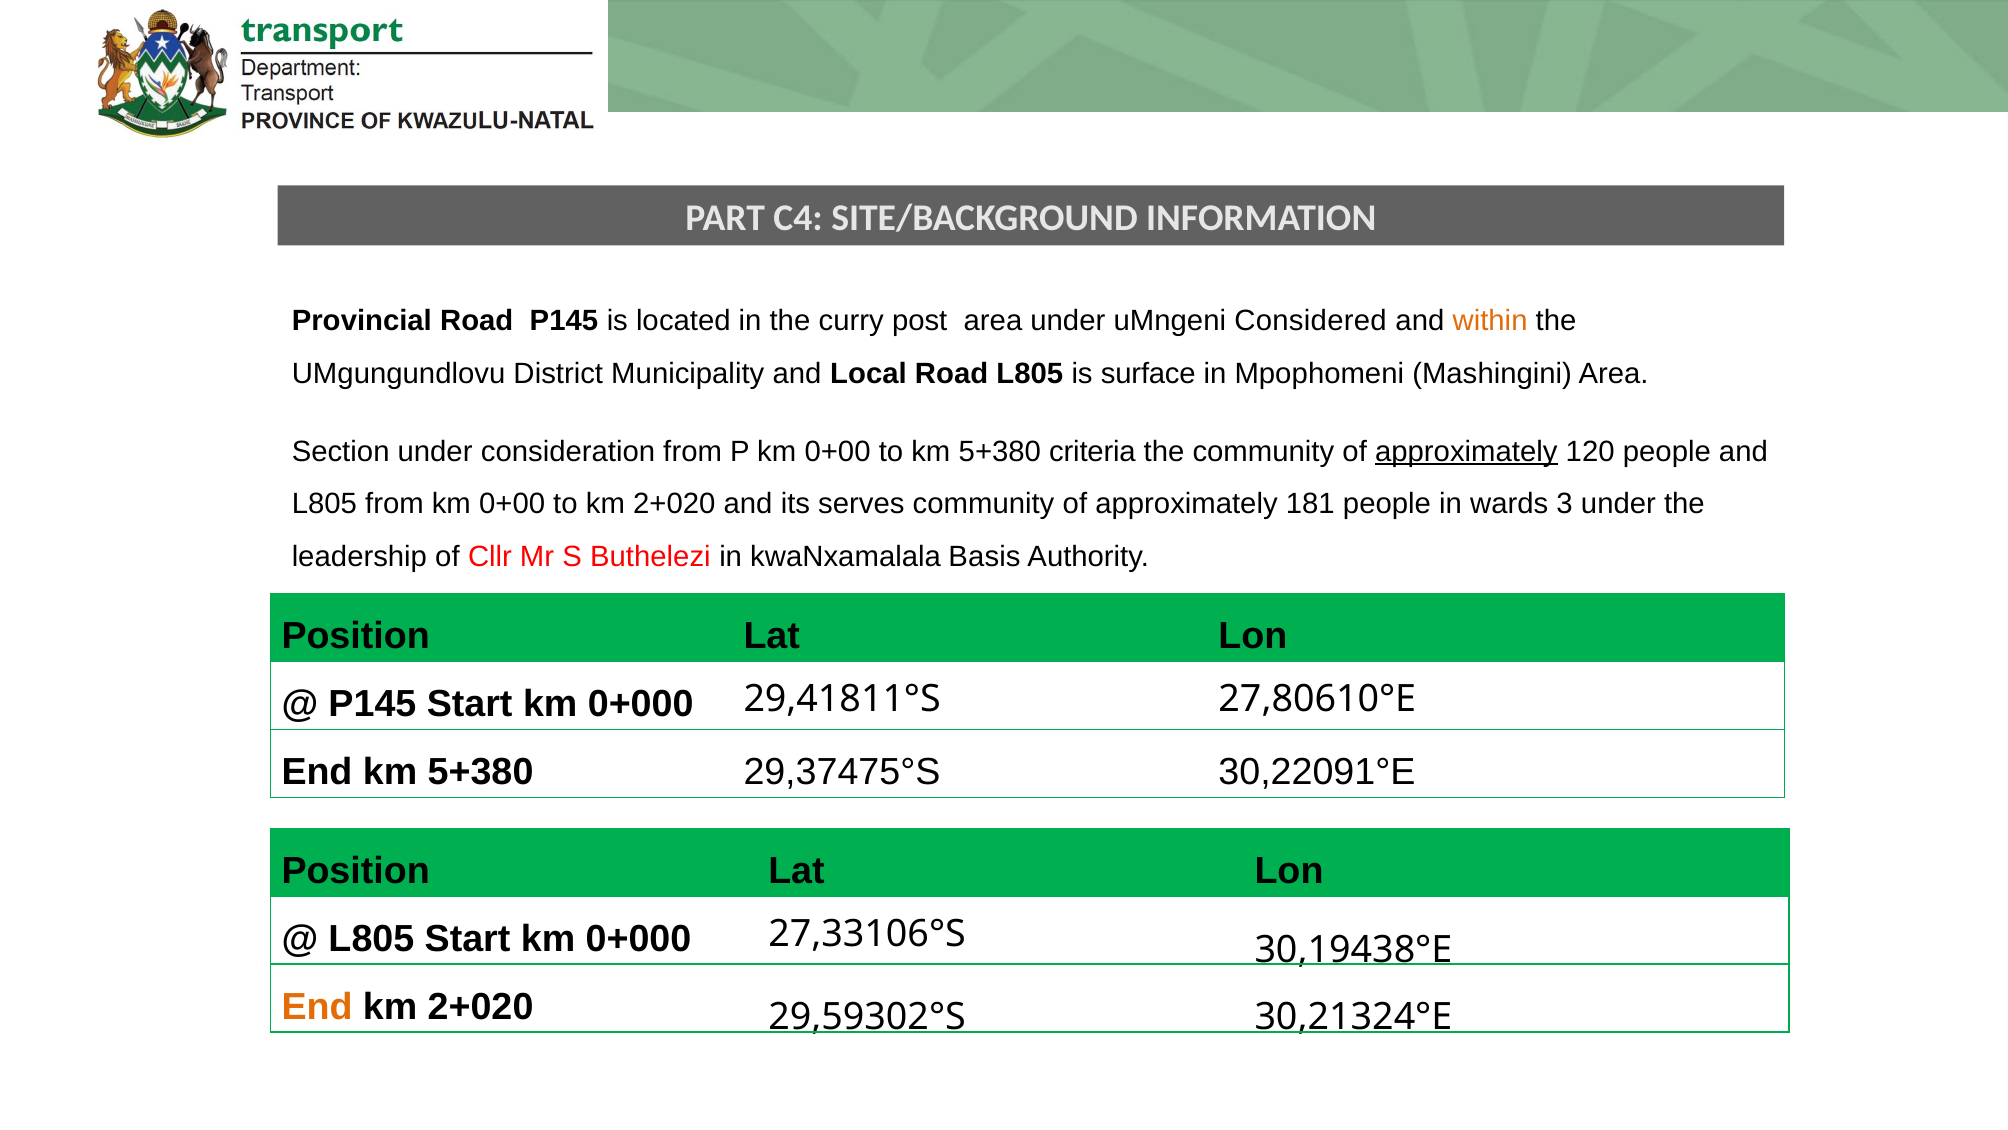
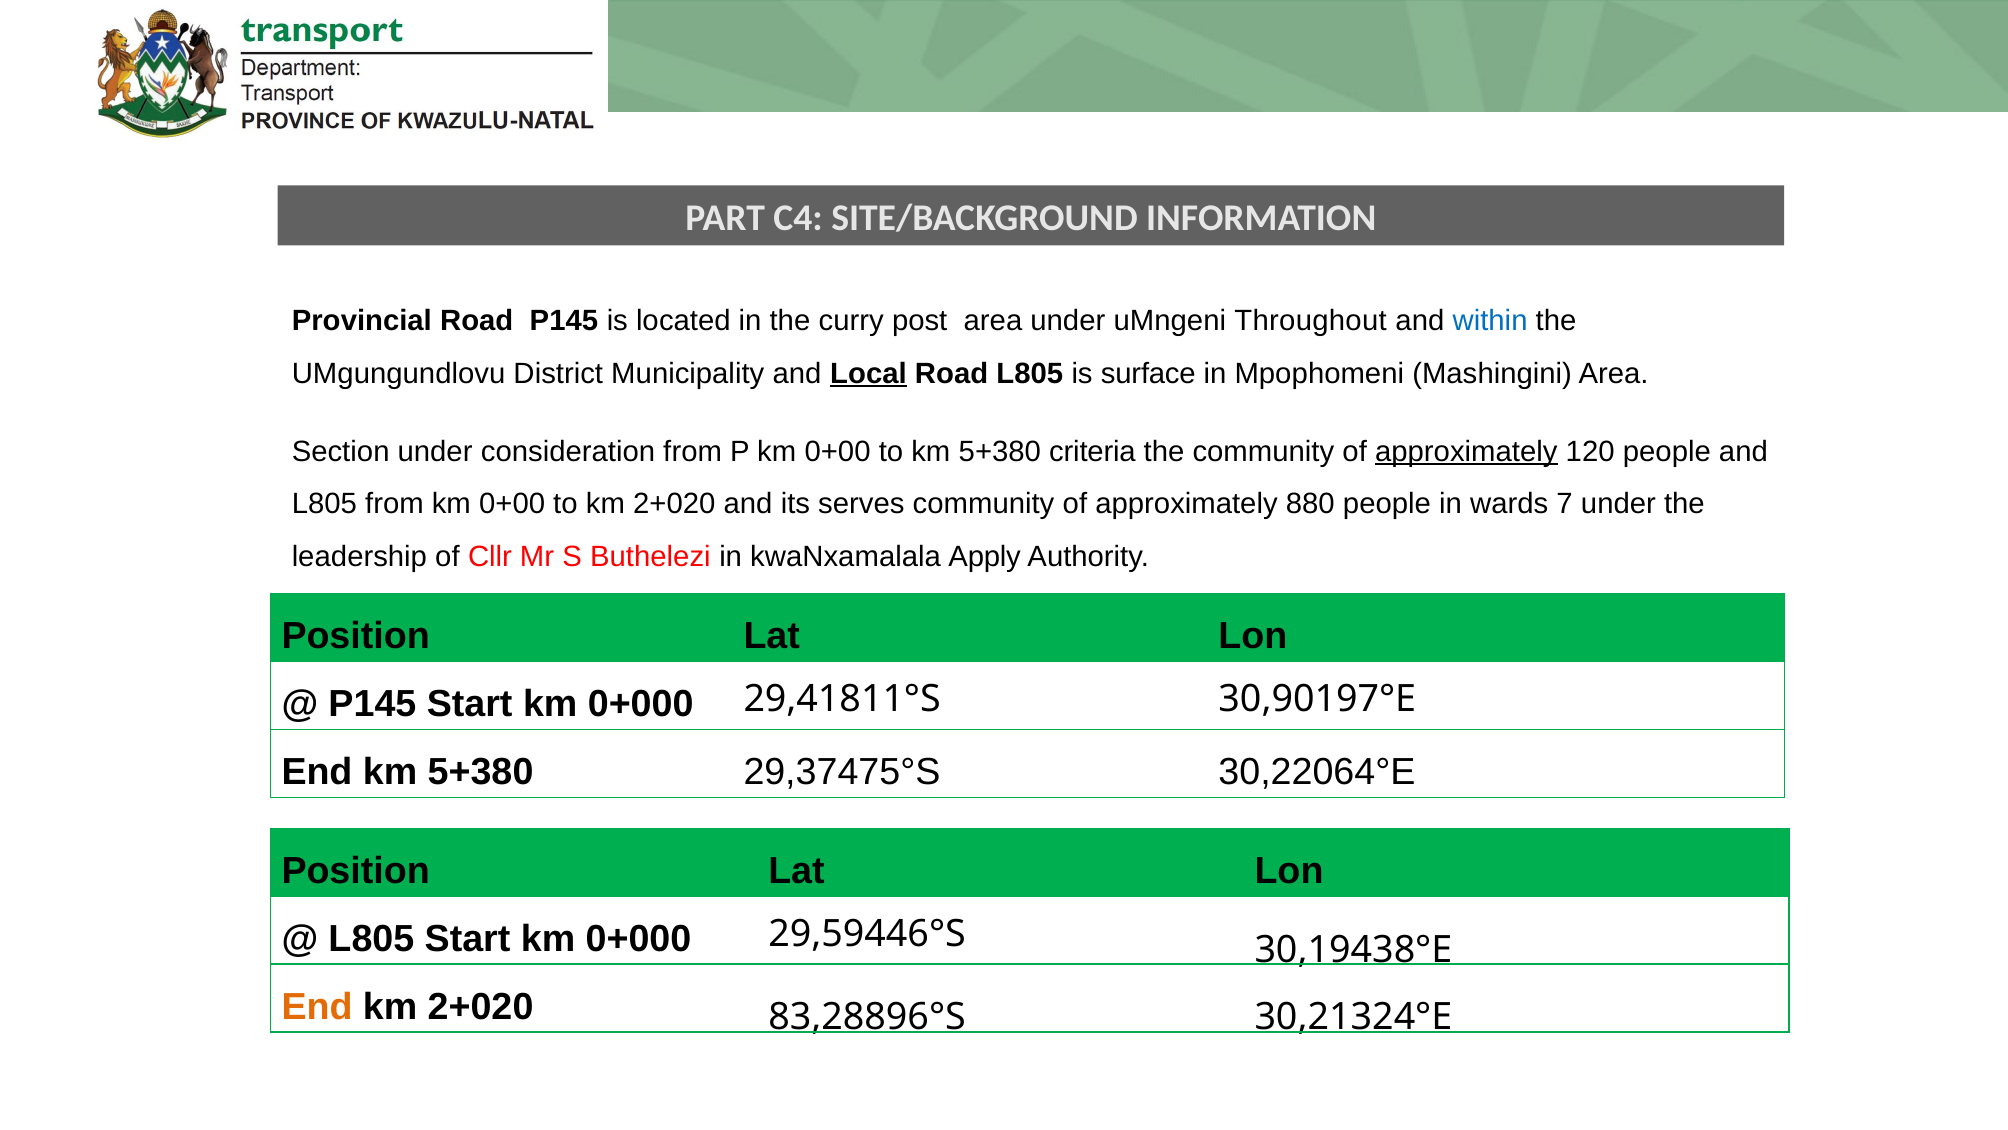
Considered: Considered -> Throughout
within colour: orange -> blue
Local underline: none -> present
181: 181 -> 880
3: 3 -> 7
Basis: Basis -> Apply
27,80610°E: 27,80610°E -> 30,90197°E
30,22091°E: 30,22091°E -> 30,22064°E
27,33106°S: 27,33106°S -> 29,59446°S
29,59302°S: 29,59302°S -> 83,28896°S
